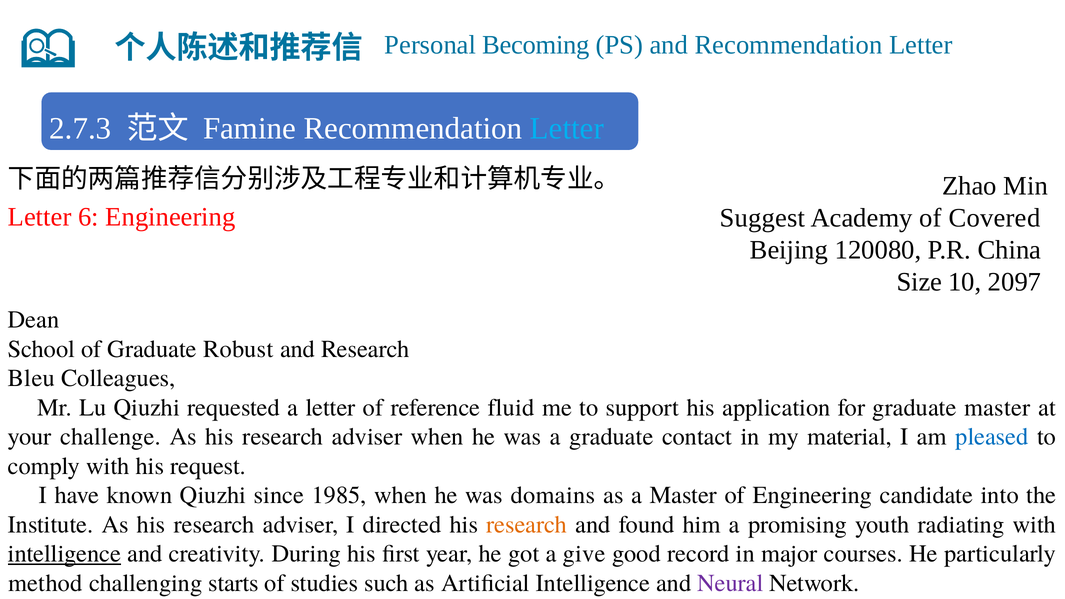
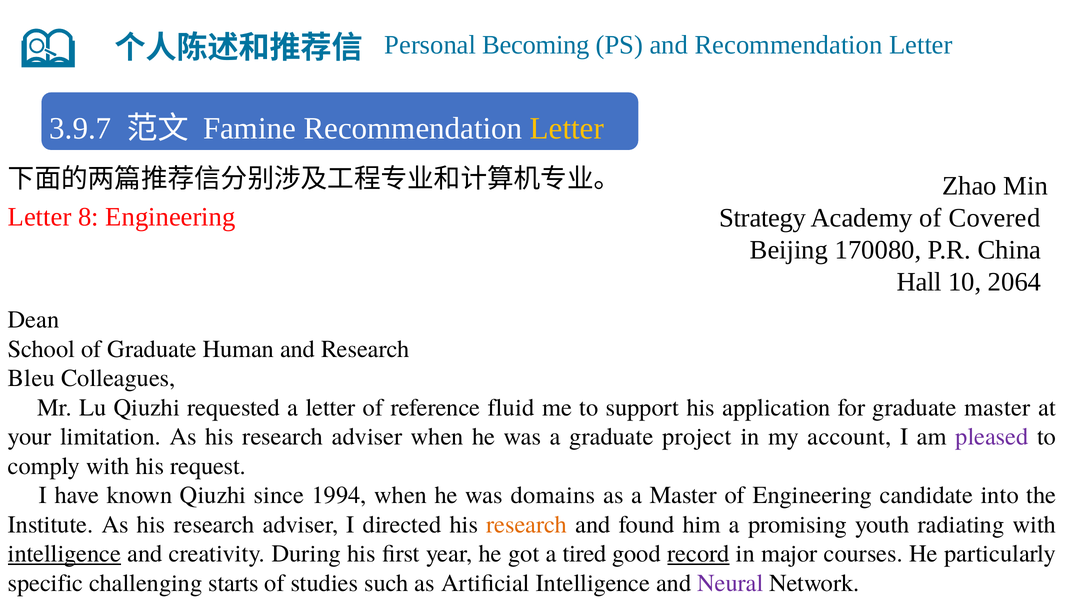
2.7.3: 2.7.3 -> 3.9.7
Letter at (567, 128) colour: light blue -> yellow
6: 6 -> 8
Suggest: Suggest -> Strategy
120080: 120080 -> 170080
Size: Size -> Hall
2097: 2097 -> 2064
Robust: Robust -> Human
challenge: challenge -> limitation
contact: contact -> project
material: material -> account
pleased colour: blue -> purple
1985: 1985 -> 1994
give: give -> tired
record underline: none -> present
method: method -> specific
